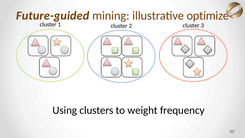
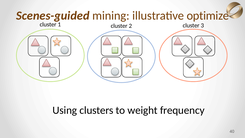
Future-guided: Future-guided -> Scenes-guided
